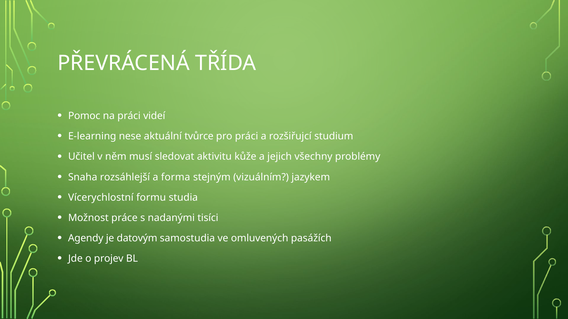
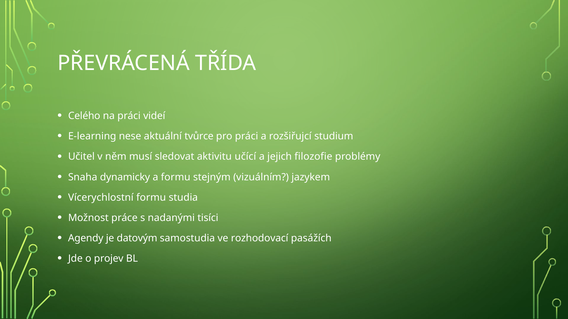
Pomoc: Pomoc -> Celého
kůže: kůže -> učící
všechny: všechny -> filozofie
rozsáhlejší: rozsáhlejší -> dynamicky
a forma: forma -> formu
omluvených: omluvených -> rozhodovací
